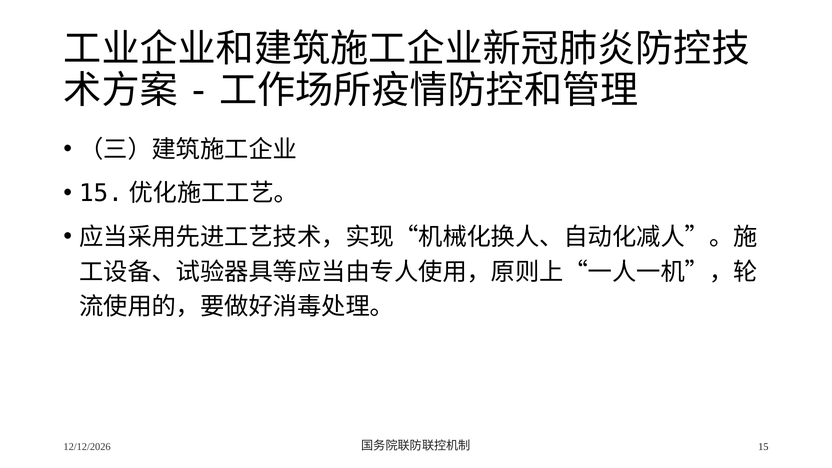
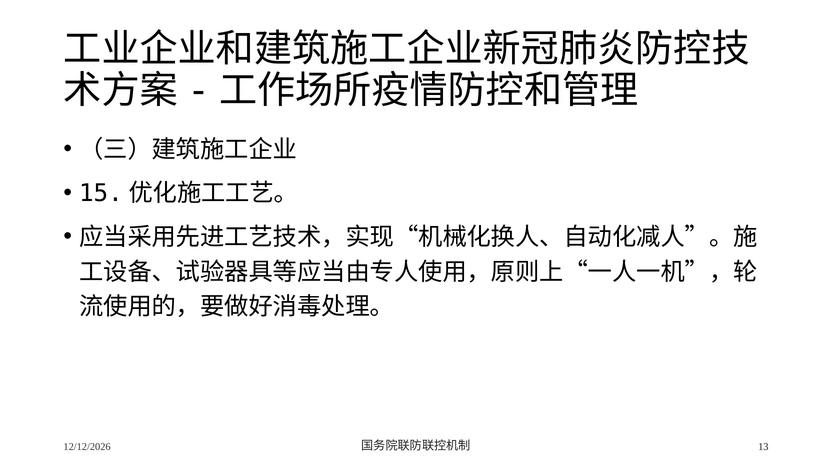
15: 15 -> 13
